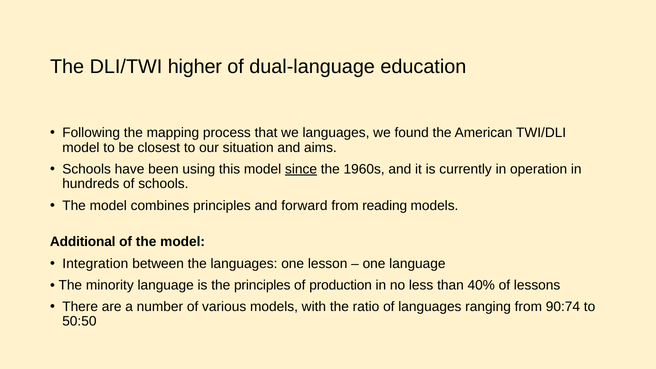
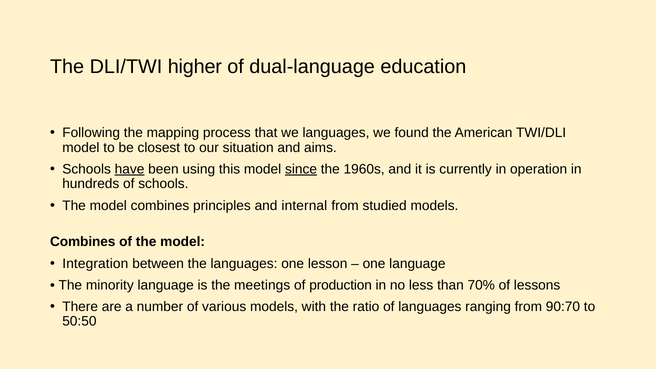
have underline: none -> present
forward: forward -> internal
reading: reading -> studied
Additional at (83, 242): Additional -> Combines
the principles: principles -> meetings
40%: 40% -> 70%
90:74: 90:74 -> 90:70
